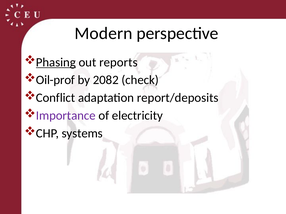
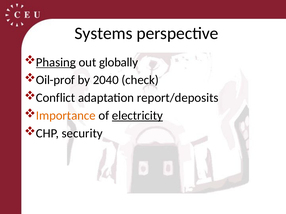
Modern: Modern -> Systems
reports: reports -> globally
2082: 2082 -> 2040
Importance colour: purple -> orange
electricity underline: none -> present
systems: systems -> security
